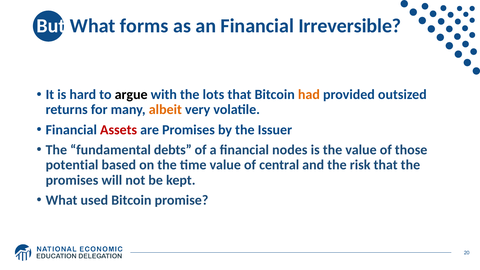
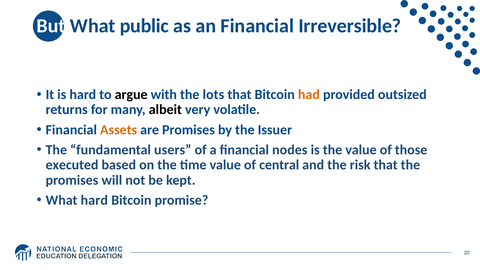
forms: forms -> public
albeit colour: orange -> black
Assets colour: red -> orange
debts: debts -> users
potential: potential -> executed
What used: used -> hard
